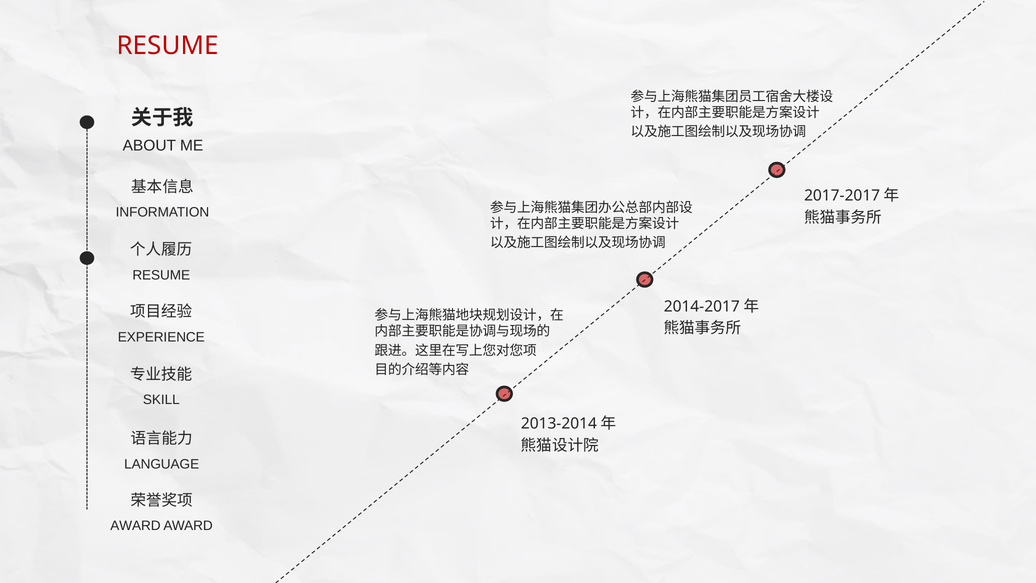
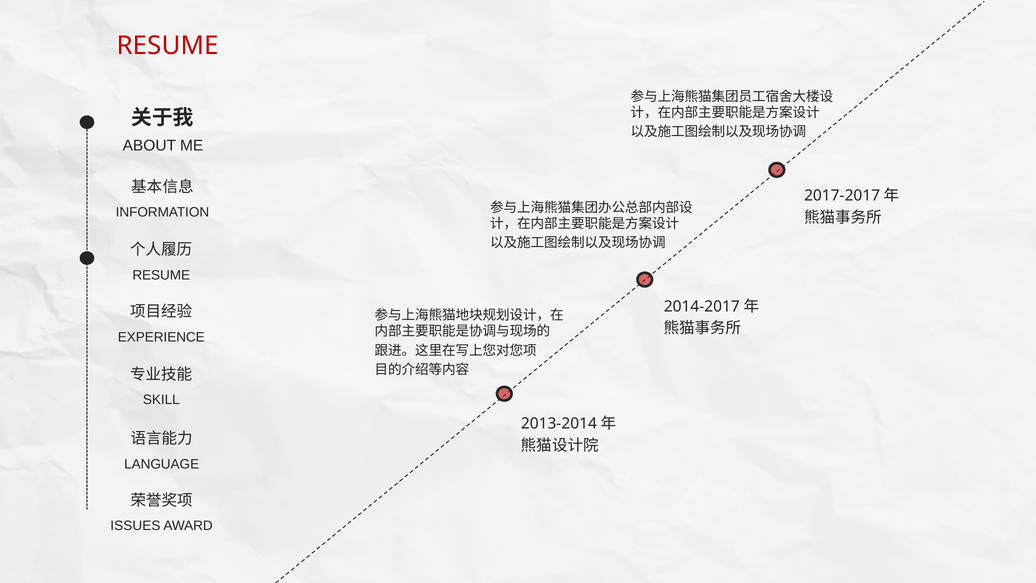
AWARD at (135, 526): AWARD -> ISSUES
